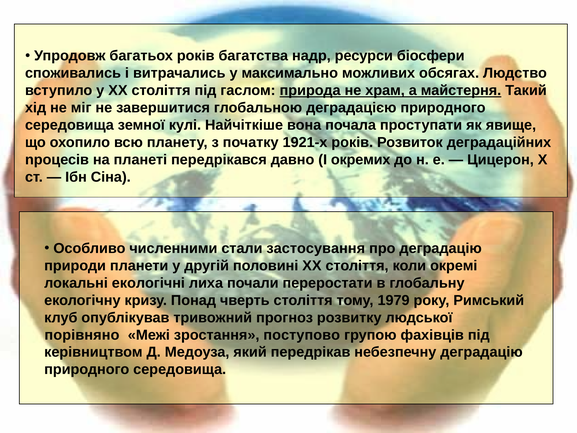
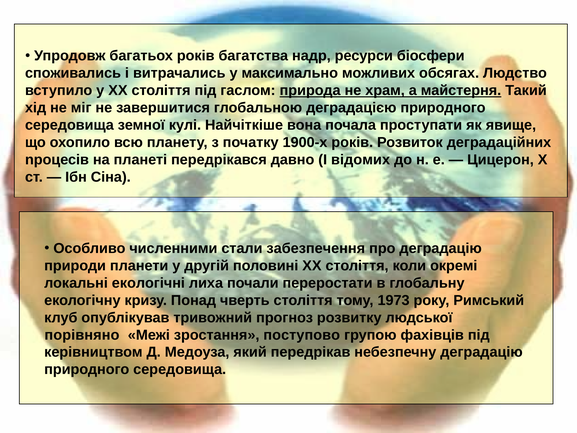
1921-х: 1921-х -> 1900-х
окремих: окремих -> відомих
застосування: застосування -> забезпечення
1979: 1979 -> 1973
